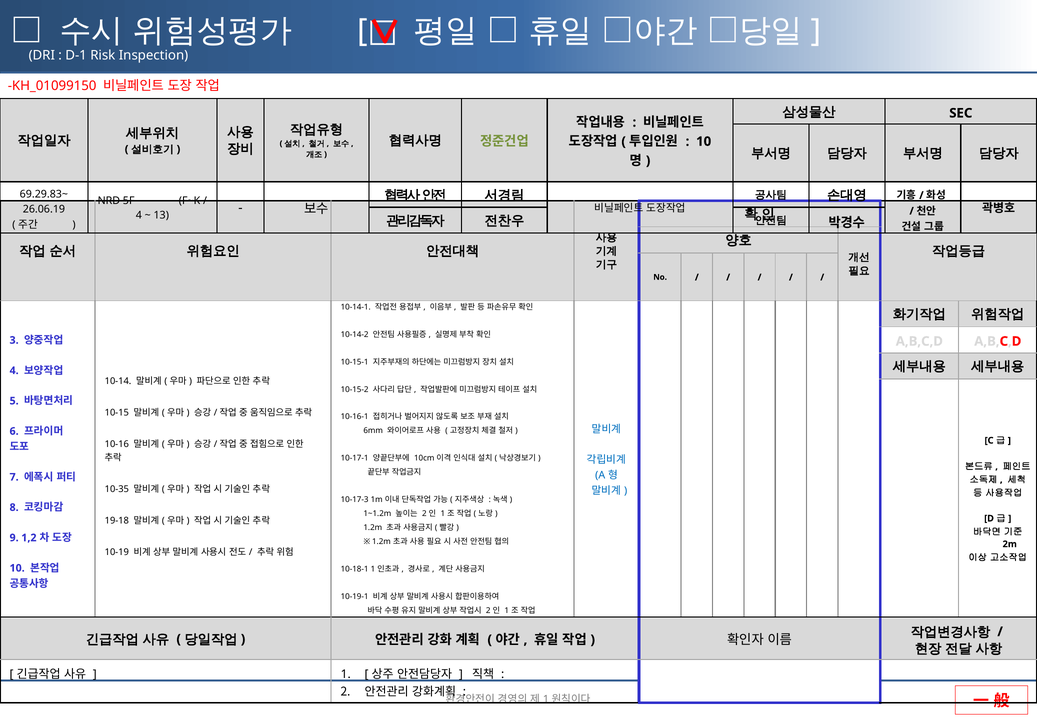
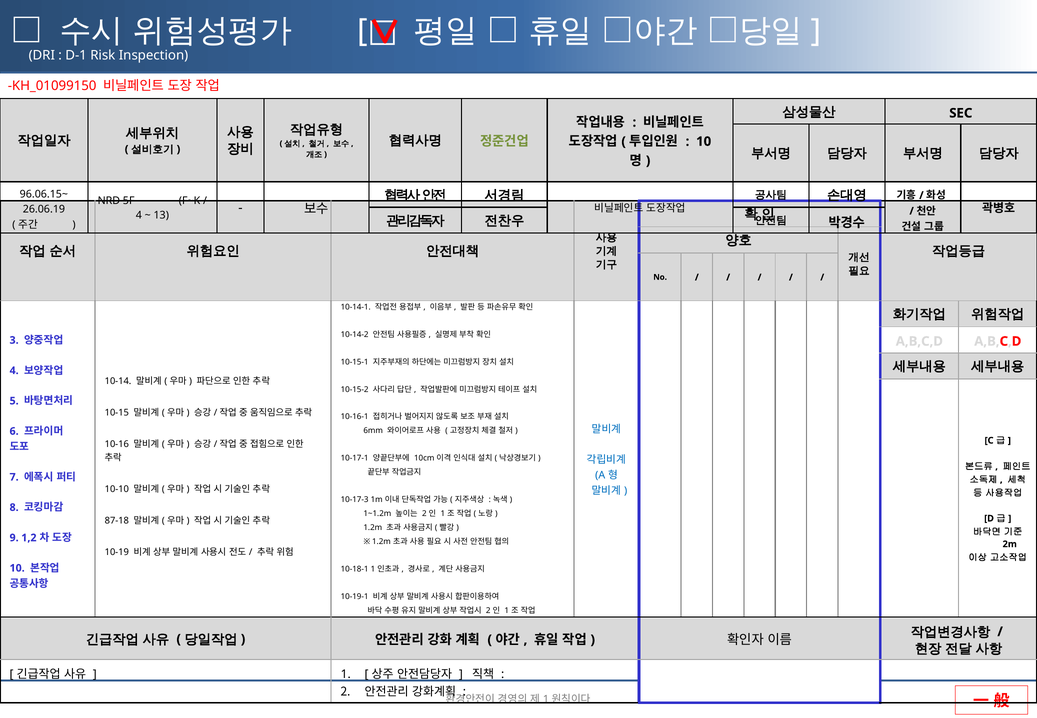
69.29.83~: 69.29.83~ -> 96.06.15~
10-35: 10-35 -> 10-10
19-18: 19-18 -> 87-18
